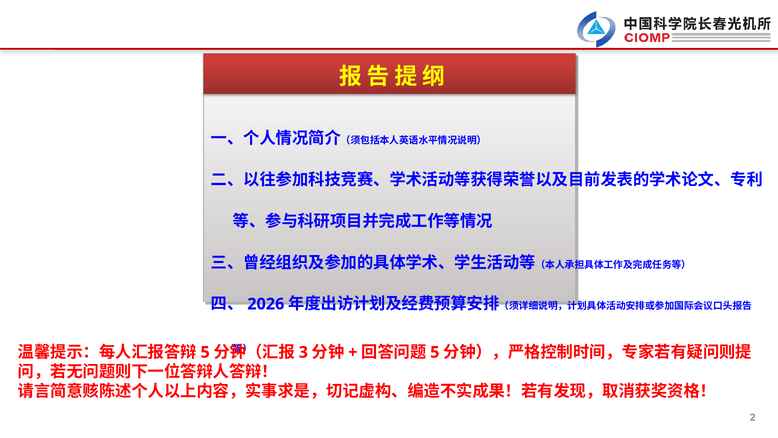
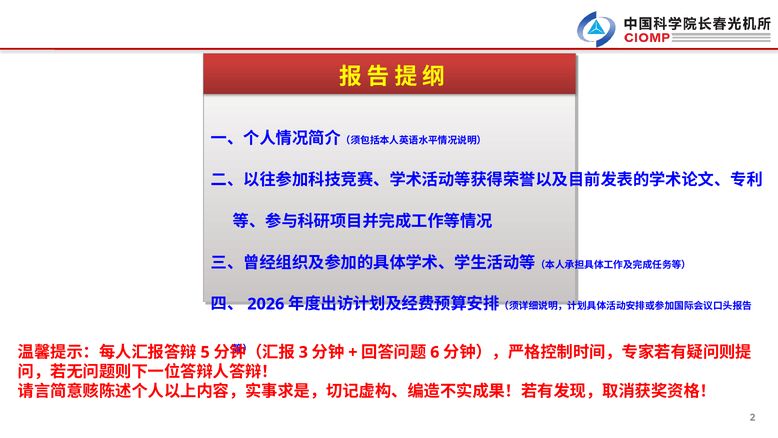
5 at (435, 352): 5 -> 6
